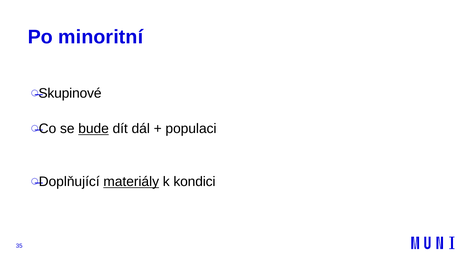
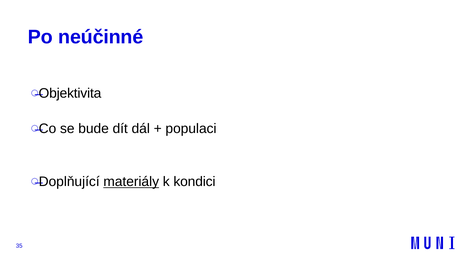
minoritní: minoritní -> neúčinné
Skupinové: Skupinové -> Objektivita
bude underline: present -> none
